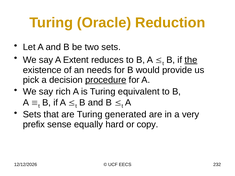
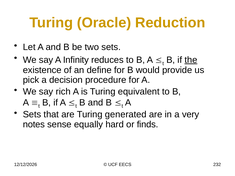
Extent: Extent -> Infinity
needs: needs -> define
procedure underline: present -> none
prefix: prefix -> notes
copy: copy -> finds
